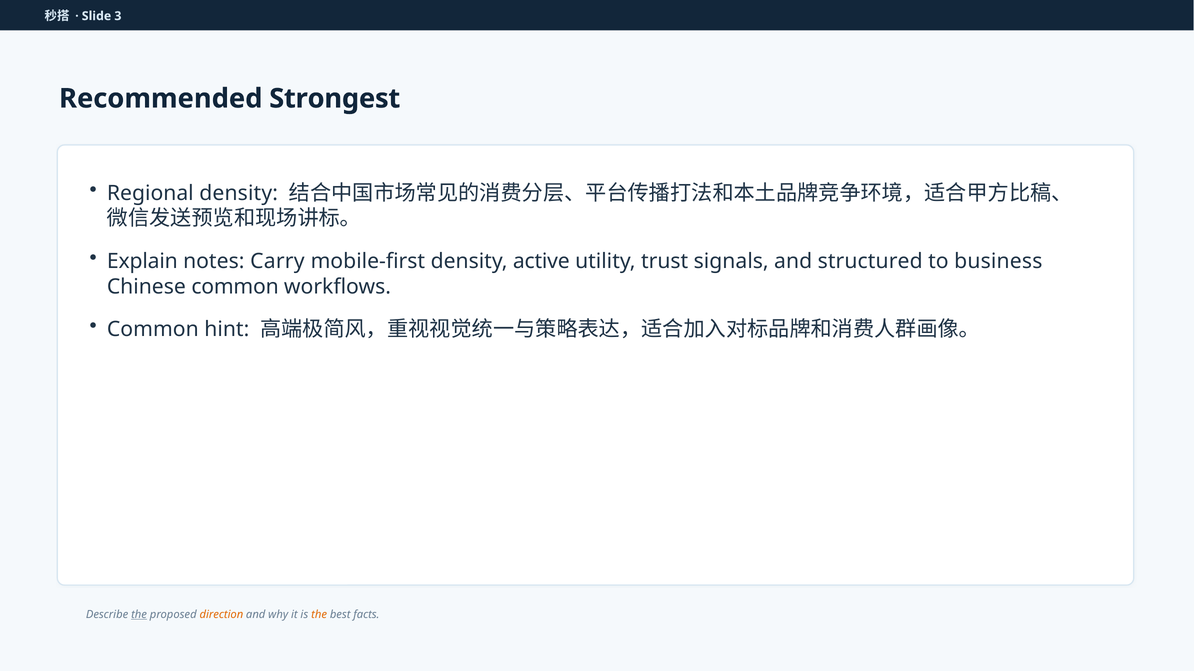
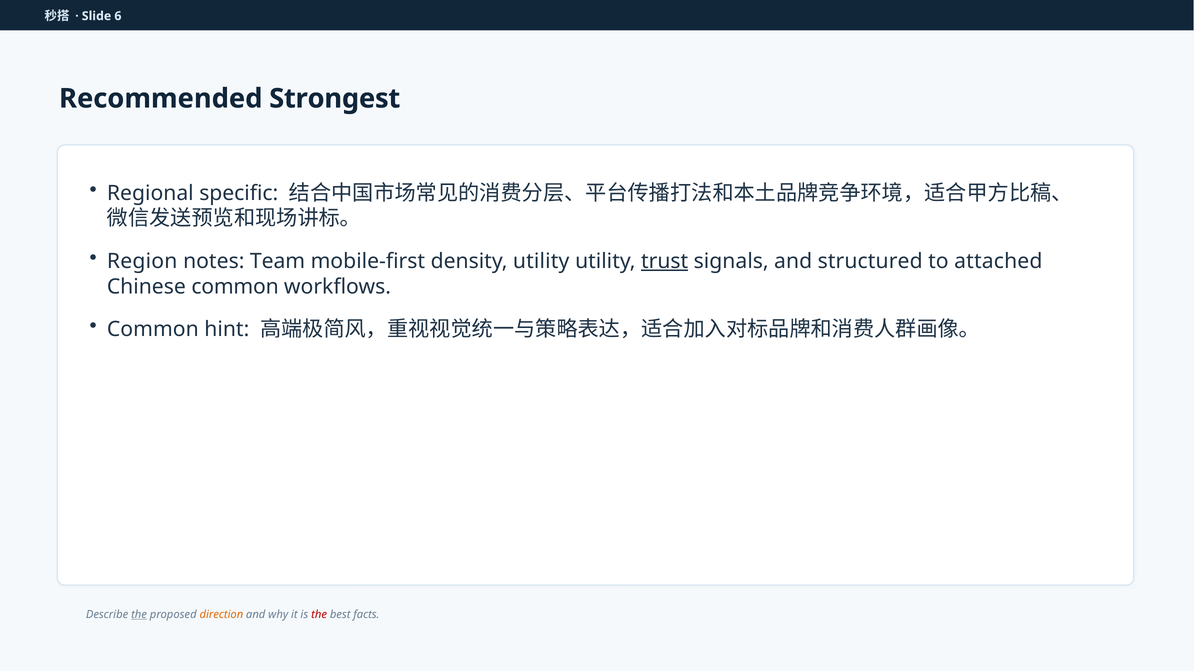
3: 3 -> 6
Regional density: density -> specific
Explain: Explain -> Region
Carry: Carry -> Team
density active: active -> utility
trust underline: none -> present
business: business -> attached
the at (319, 615) colour: orange -> red
